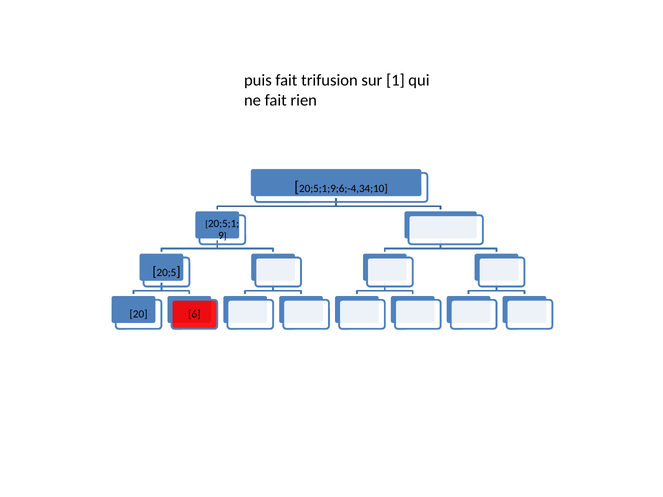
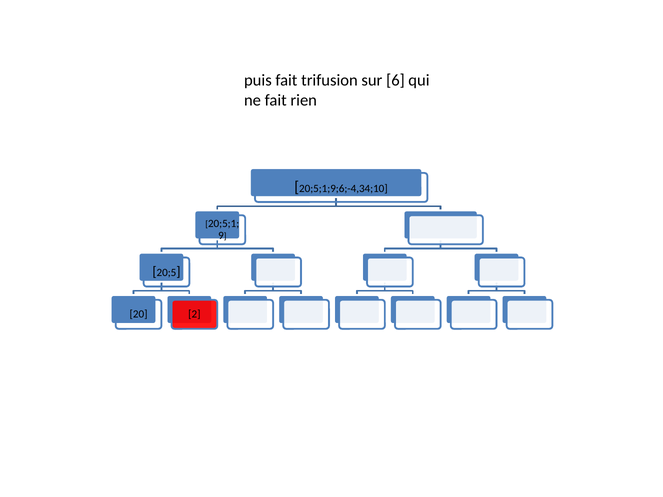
1: 1 -> 6
6: 6 -> 2
